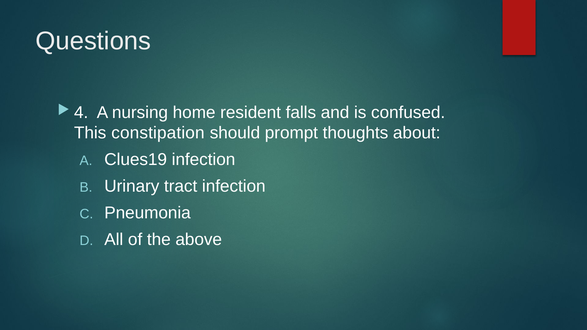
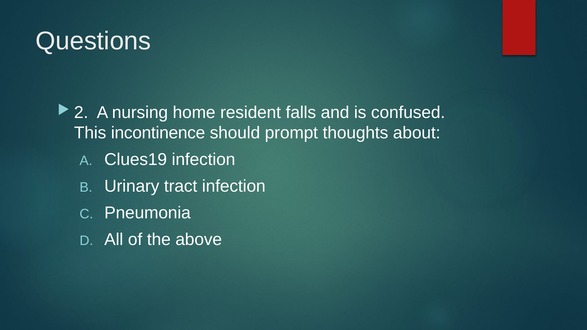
4: 4 -> 2
constipation: constipation -> incontinence
